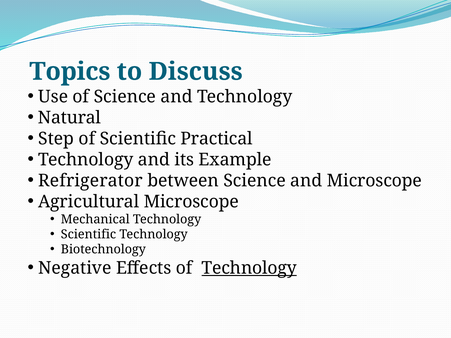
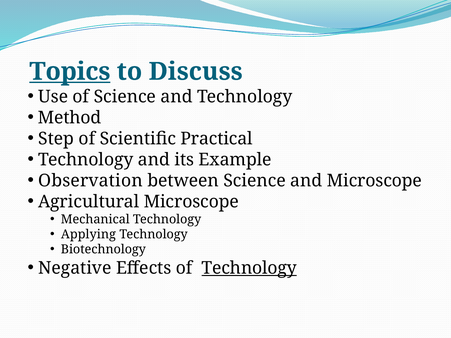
Topics underline: none -> present
Natural: Natural -> Method
Refrigerator: Refrigerator -> Observation
Scientific at (88, 235): Scientific -> Applying
